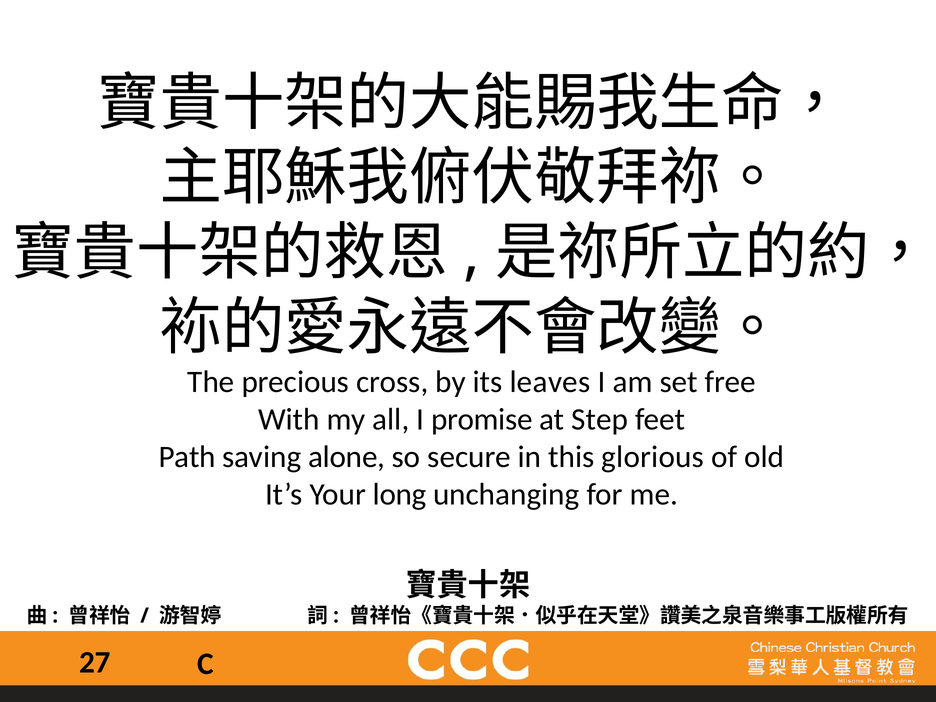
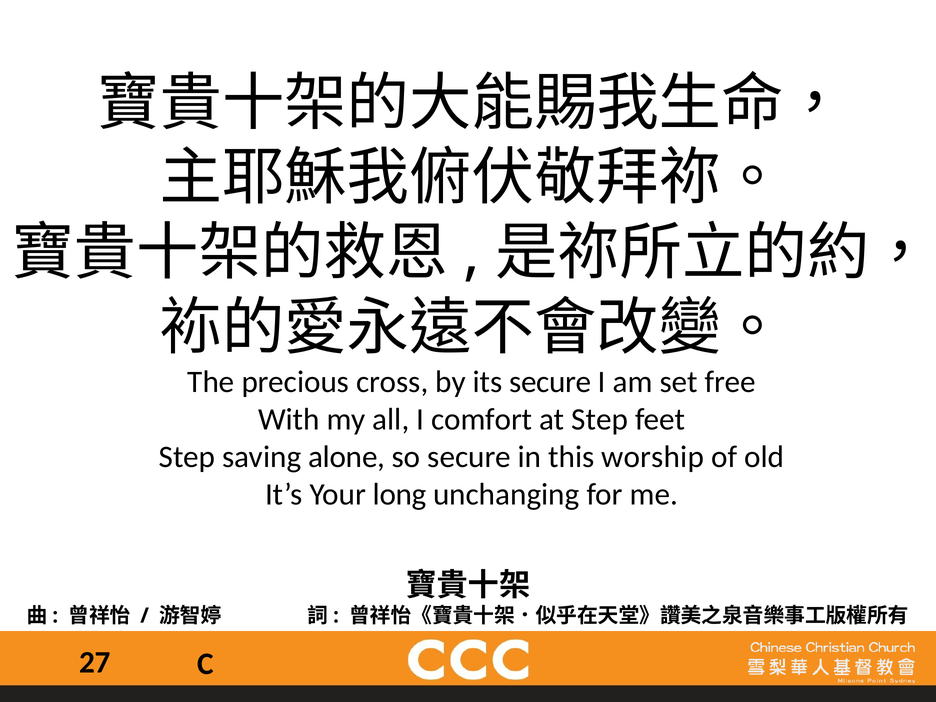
its leaves: leaves -> secure
promise: promise -> comfort
Path at (187, 457): Path -> Step
glorious: glorious -> worship
